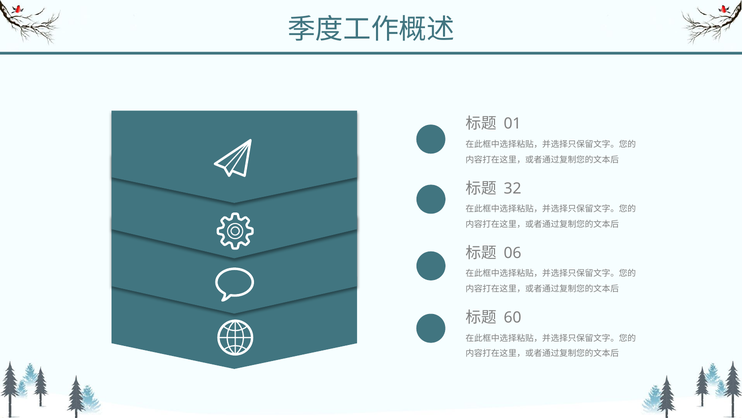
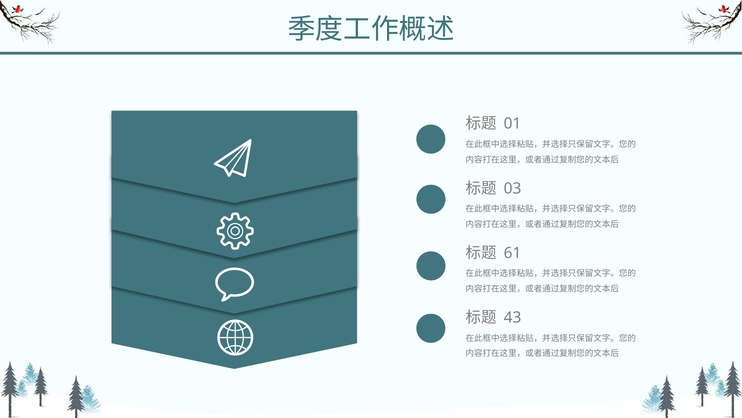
32: 32 -> 03
06: 06 -> 61
60: 60 -> 43
